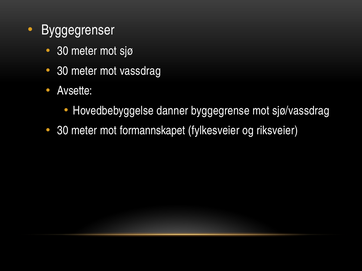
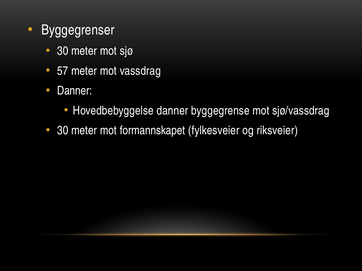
30 at (63, 71): 30 -> 57
Avsette at (75, 91): Avsette -> Danner
